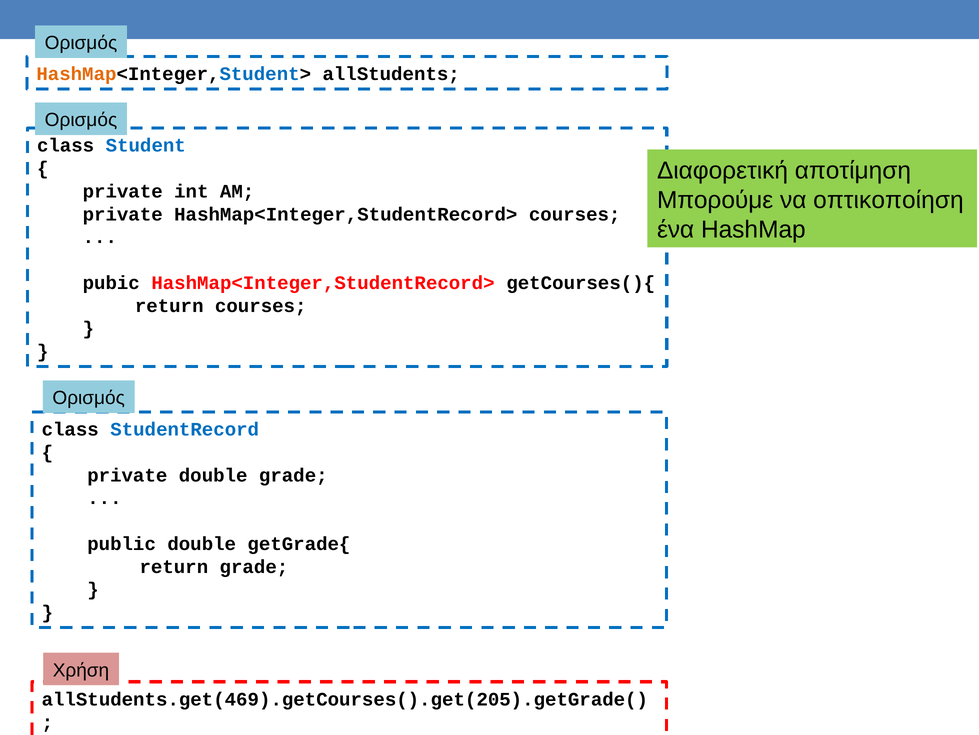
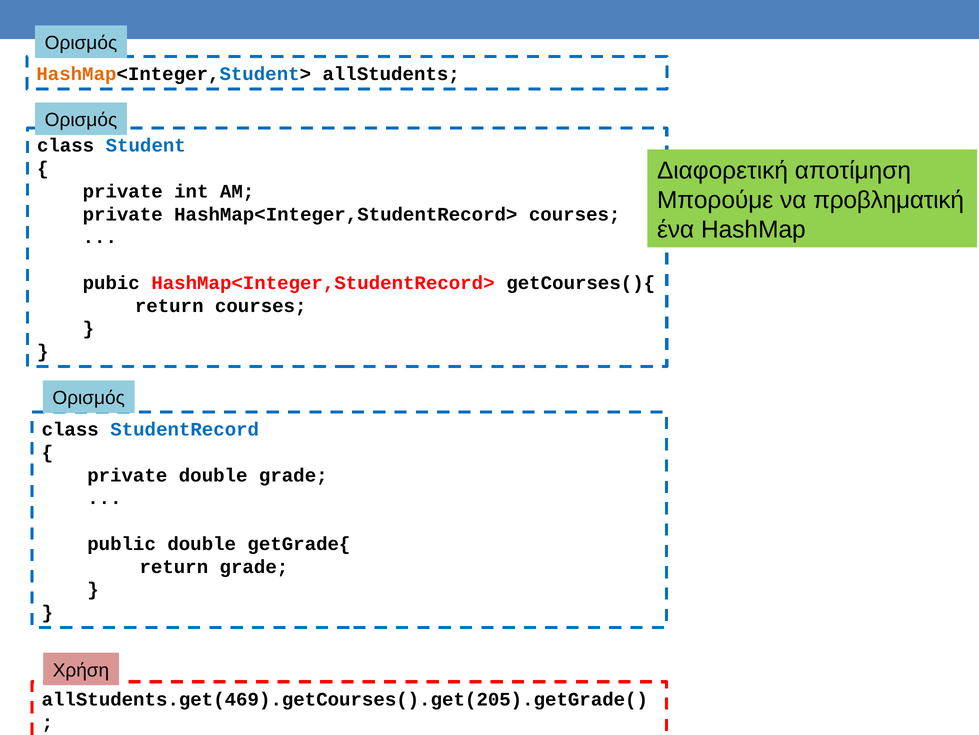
οπτικοποίηση: οπτικοποίηση -> προβληματική
